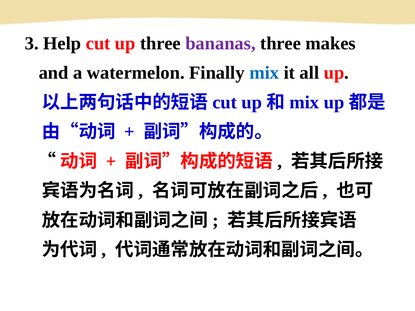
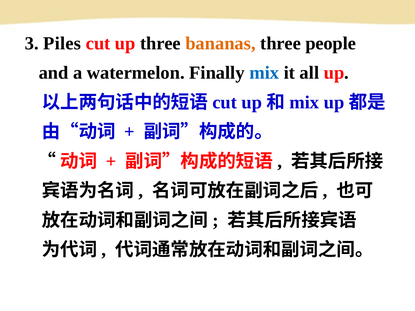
Help: Help -> Piles
bananas colour: purple -> orange
makes: makes -> people
